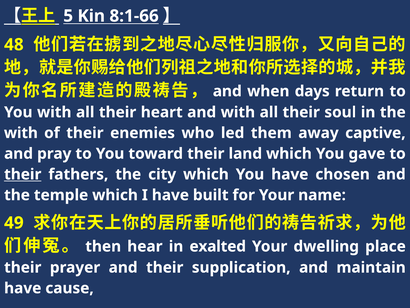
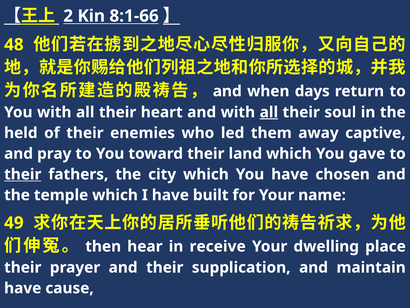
5: 5 -> 2
all at (269, 112) underline: none -> present
with at (21, 133): with -> held
exalted: exalted -> receive
